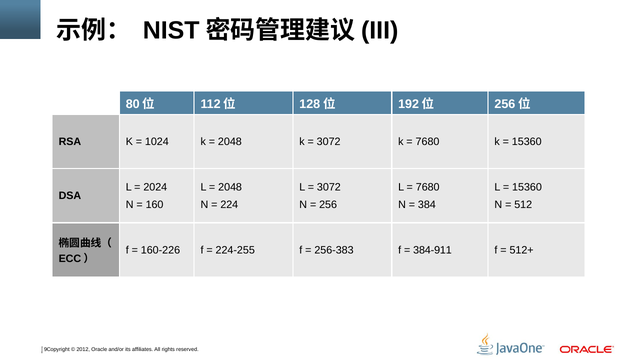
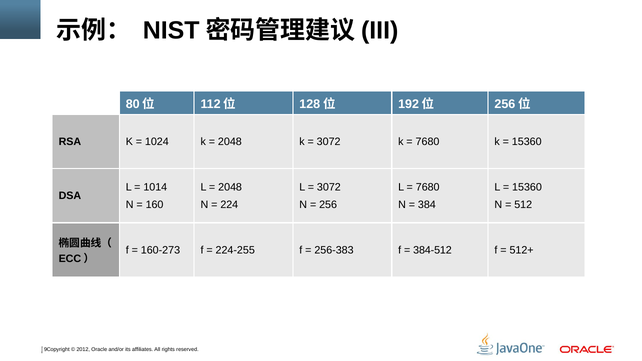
2024: 2024 -> 1014
160-226: 160-226 -> 160-273
384-911: 384-911 -> 384-512
